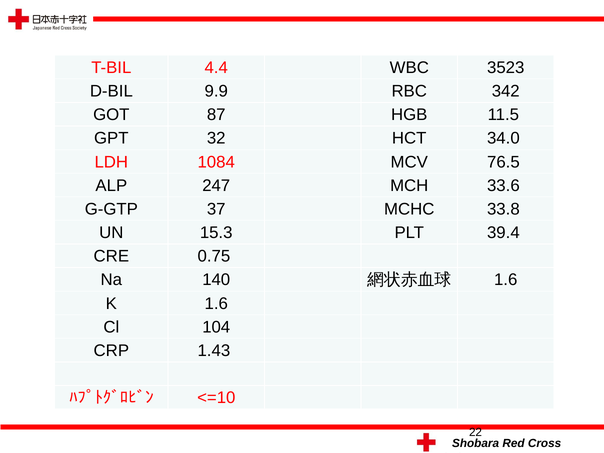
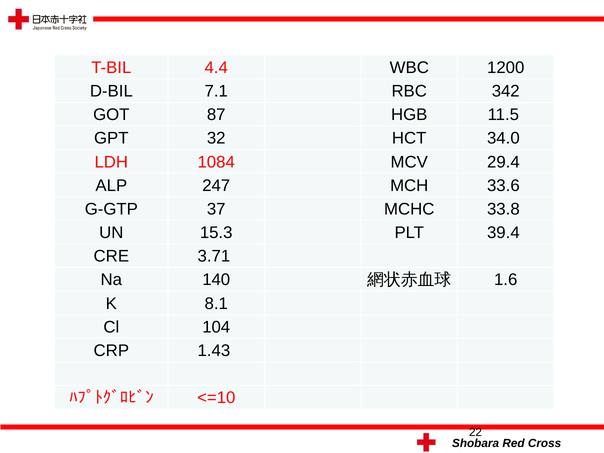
3523: 3523 -> 1200
9.9: 9.9 -> 7.1
76.5: 76.5 -> 29.4
0.75: 0.75 -> 3.71
K 1.6: 1.6 -> 8.1
